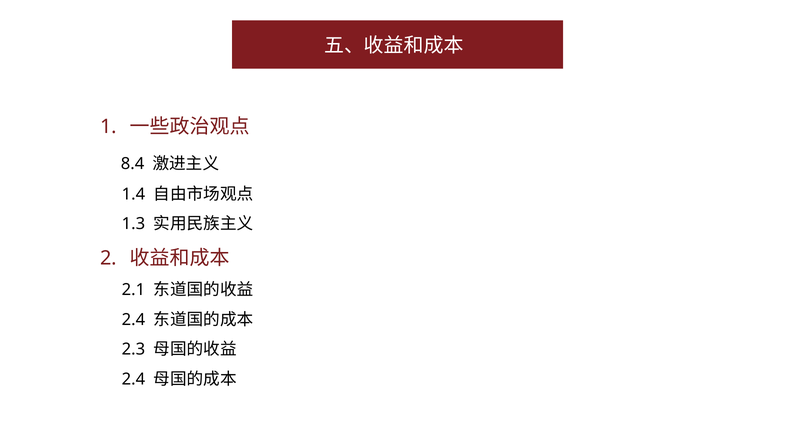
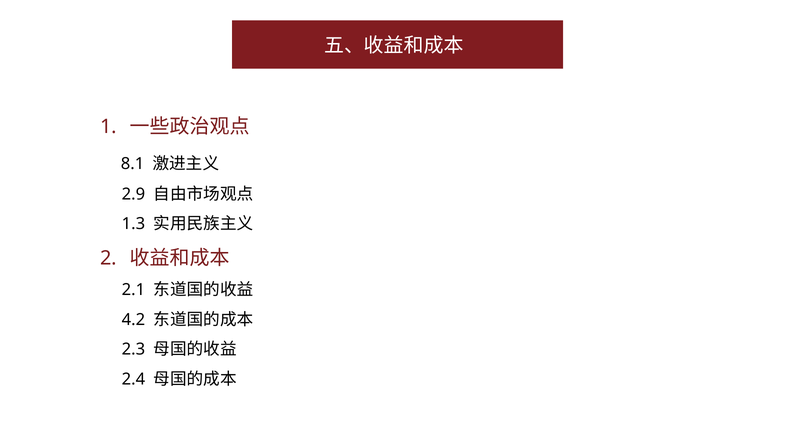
8.4: 8.4 -> 8.1
1.4: 1.4 -> 2.9
2.4 at (133, 320): 2.4 -> 4.2
